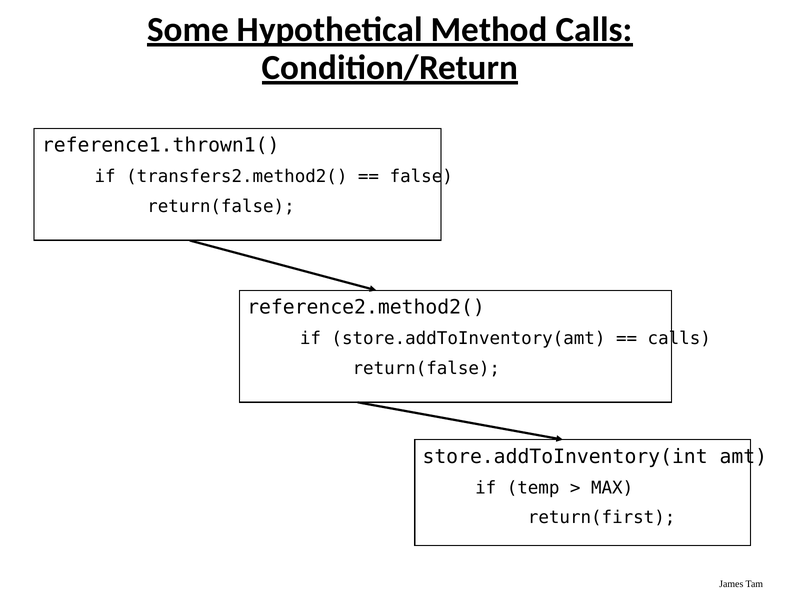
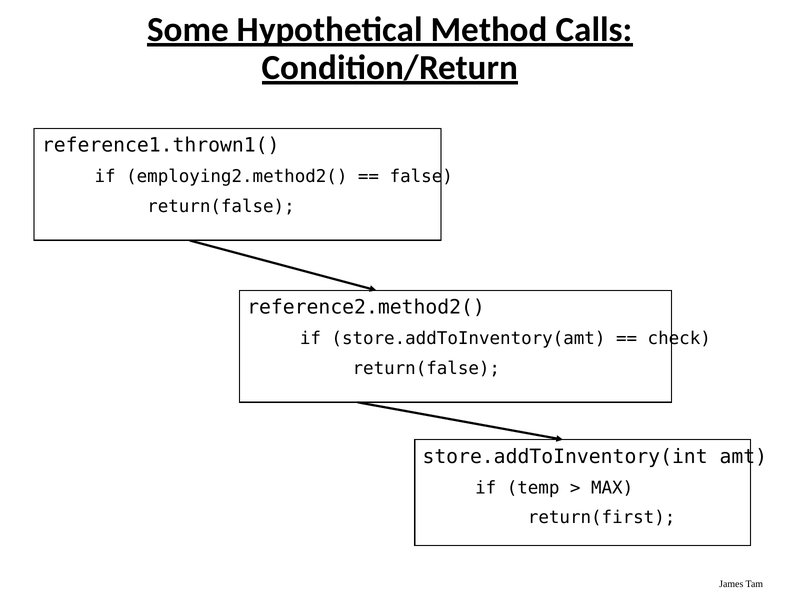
transfers2.method2(: transfers2.method2( -> employing2.method2(
calls at (679, 338): calls -> check
